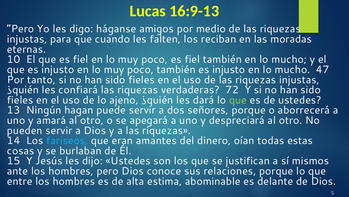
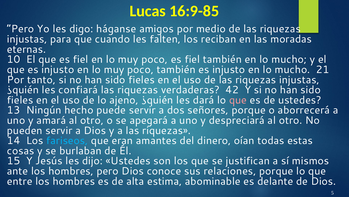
16:9-13: 16:9-13 -> 16:9-85
47: 47 -> 21
72: 72 -> 42
que at (238, 100) colour: light green -> pink
hagan: hagan -> hecho
